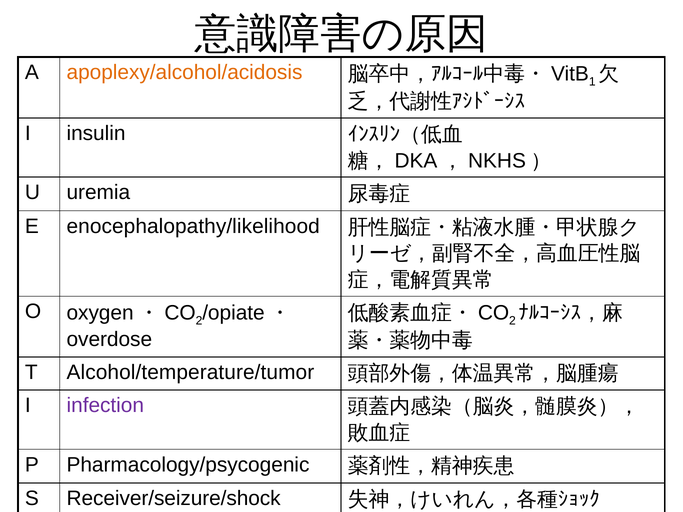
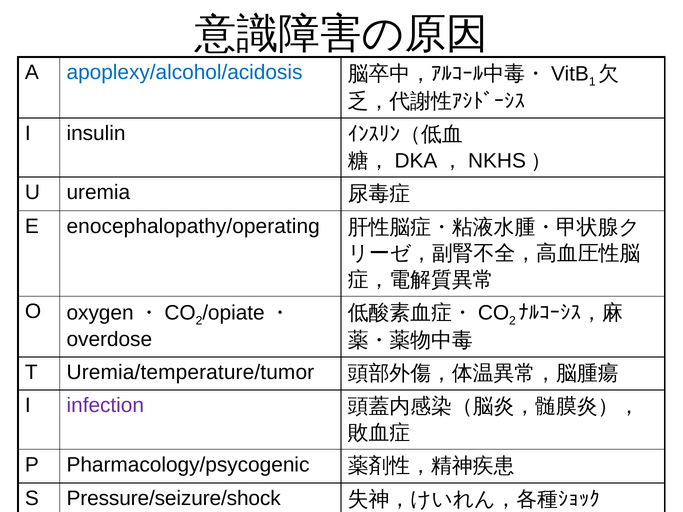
apoplexy/alcohol/acidosis colour: orange -> blue
enocephalopathy/likelihood: enocephalopathy/likelihood -> enocephalopathy/operating
Alcohol/temperature/tumor: Alcohol/temperature/tumor -> Uremia/temperature/tumor
Receiver/seizure/shock: Receiver/seizure/shock -> Pressure/seizure/shock
